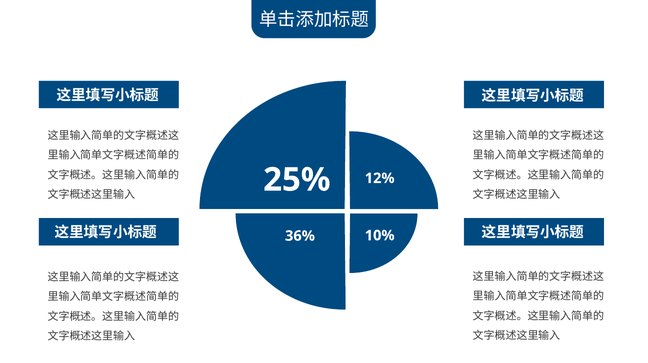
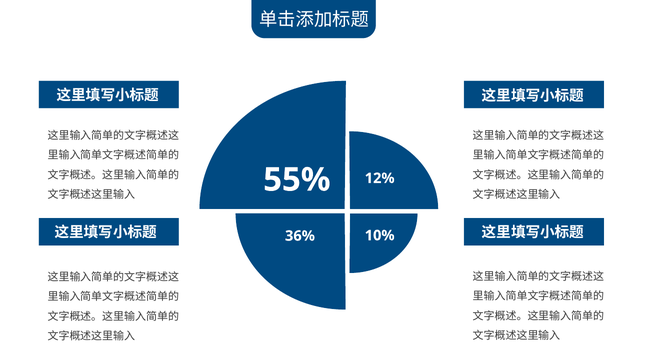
25%: 25% -> 55%
